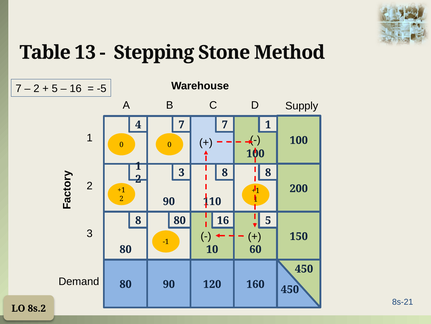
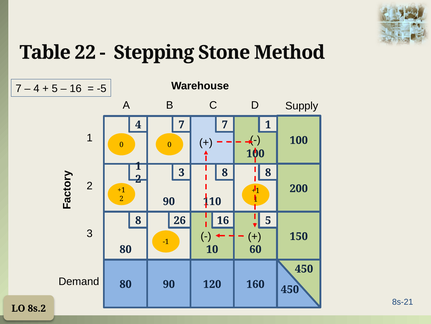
13: 13 -> 22
2 at (36, 88): 2 -> 4
8 80: 80 -> 26
